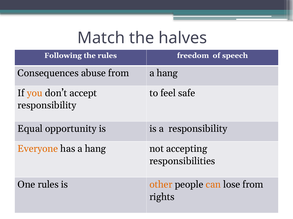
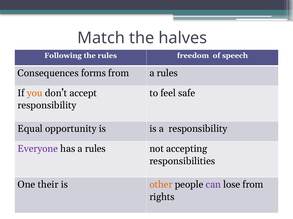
abuse: abuse -> forms
from a hang: hang -> rules
Everyone colour: orange -> purple
has a hang: hang -> rules
One rules: rules -> their
can colour: orange -> purple
